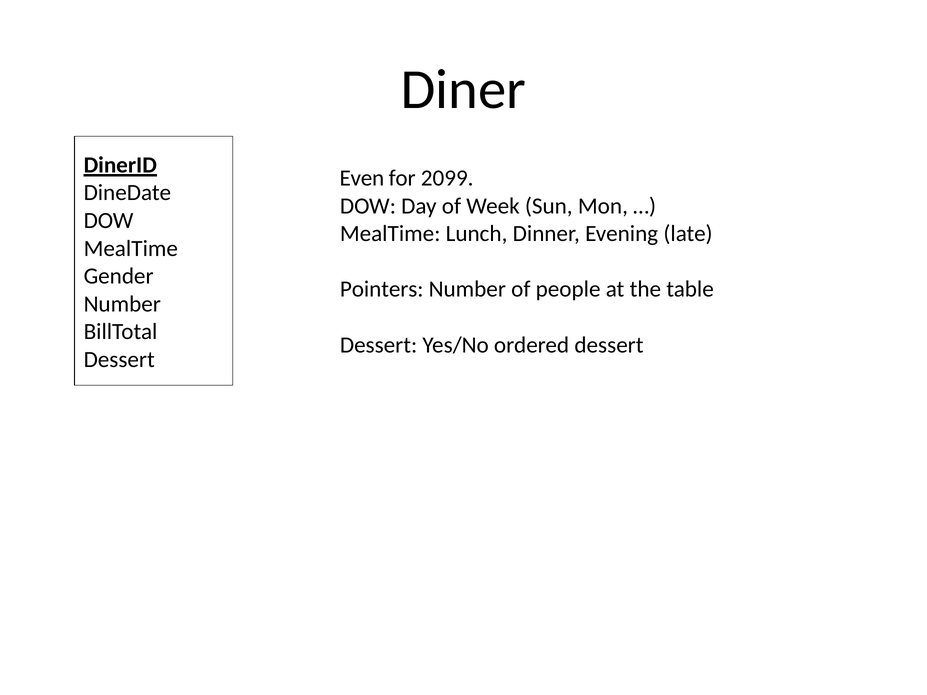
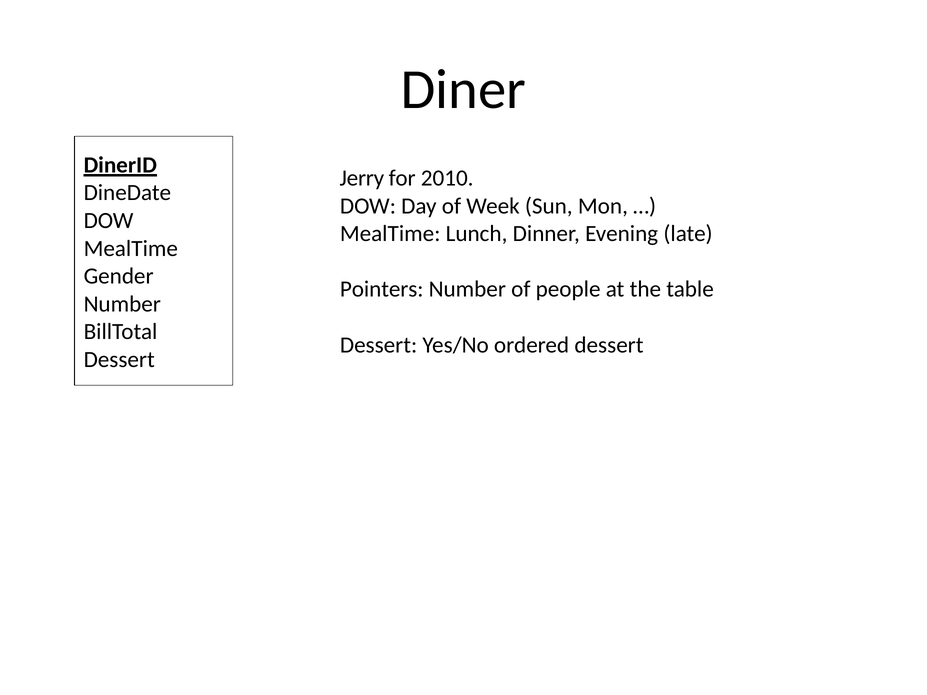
Even: Even -> Jerry
2099: 2099 -> 2010
